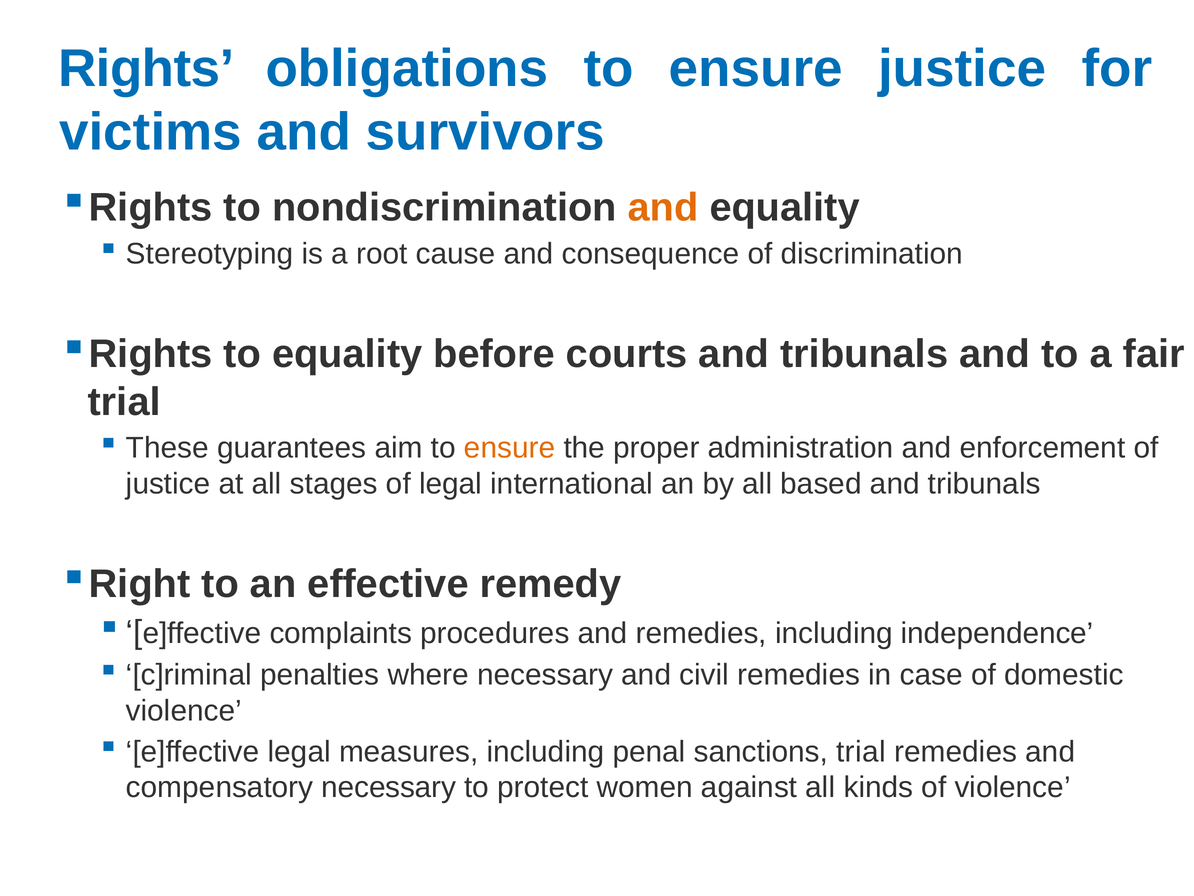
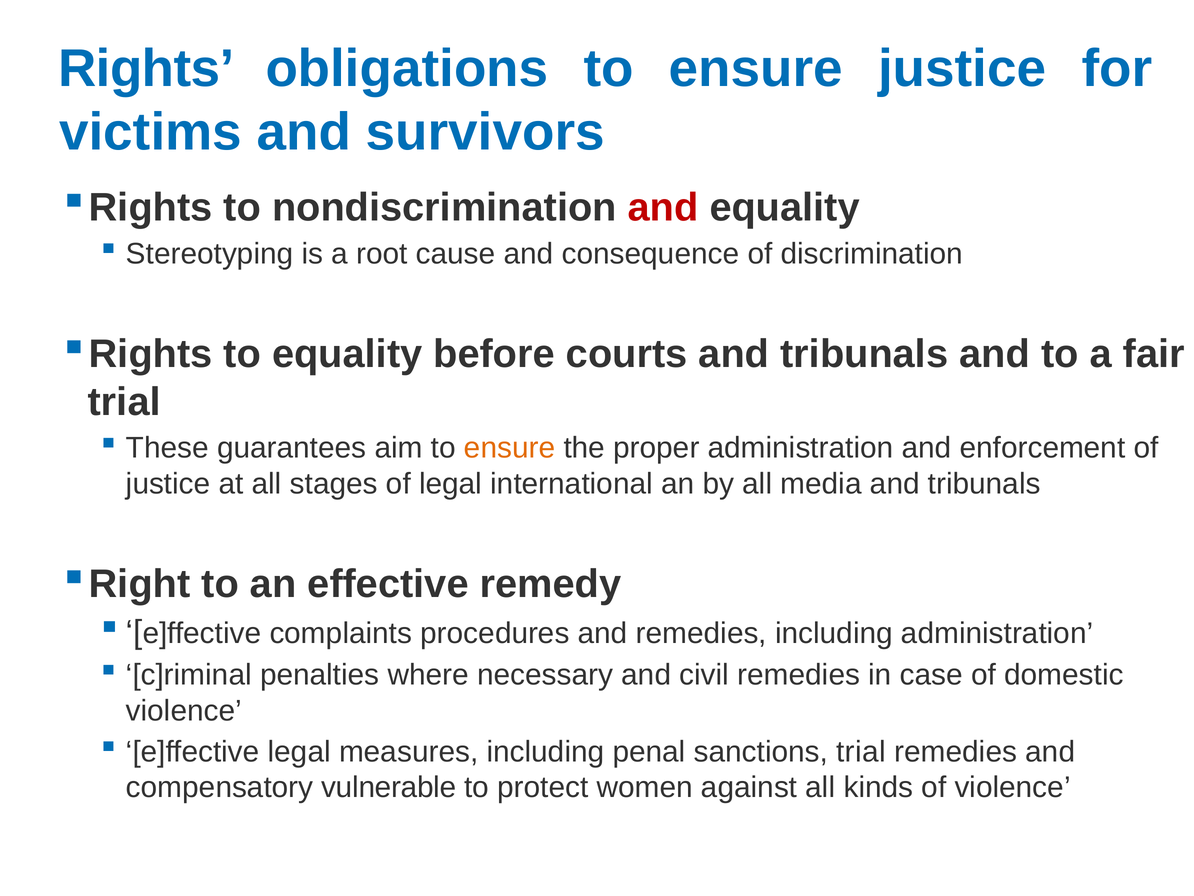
and at (663, 208) colour: orange -> red
based: based -> media
including independence: independence -> administration
compensatory necessary: necessary -> vulnerable
